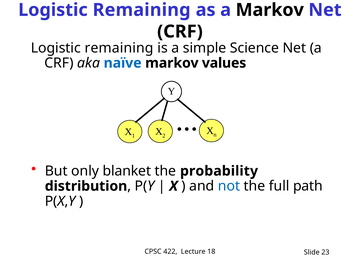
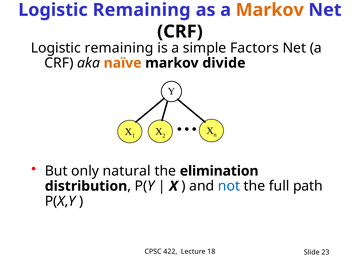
Markov at (270, 10) colour: black -> orange
Science: Science -> Factors
naïve colour: blue -> orange
values: values -> divide
blanket: blanket -> natural
probability: probability -> elimination
